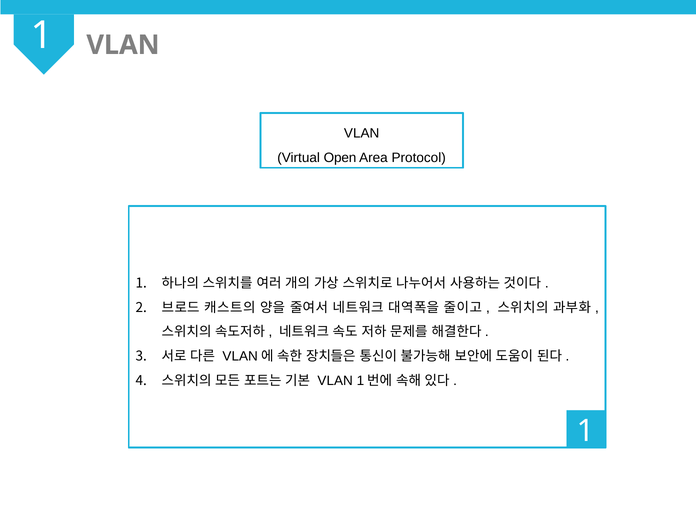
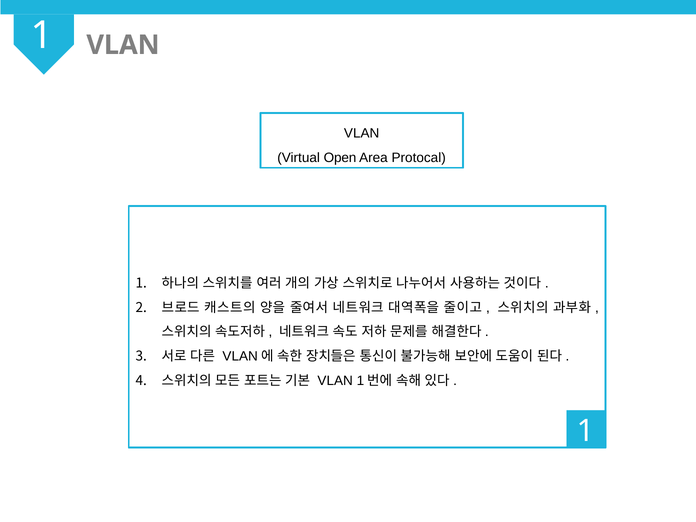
Protocol: Protocol -> Protocal
